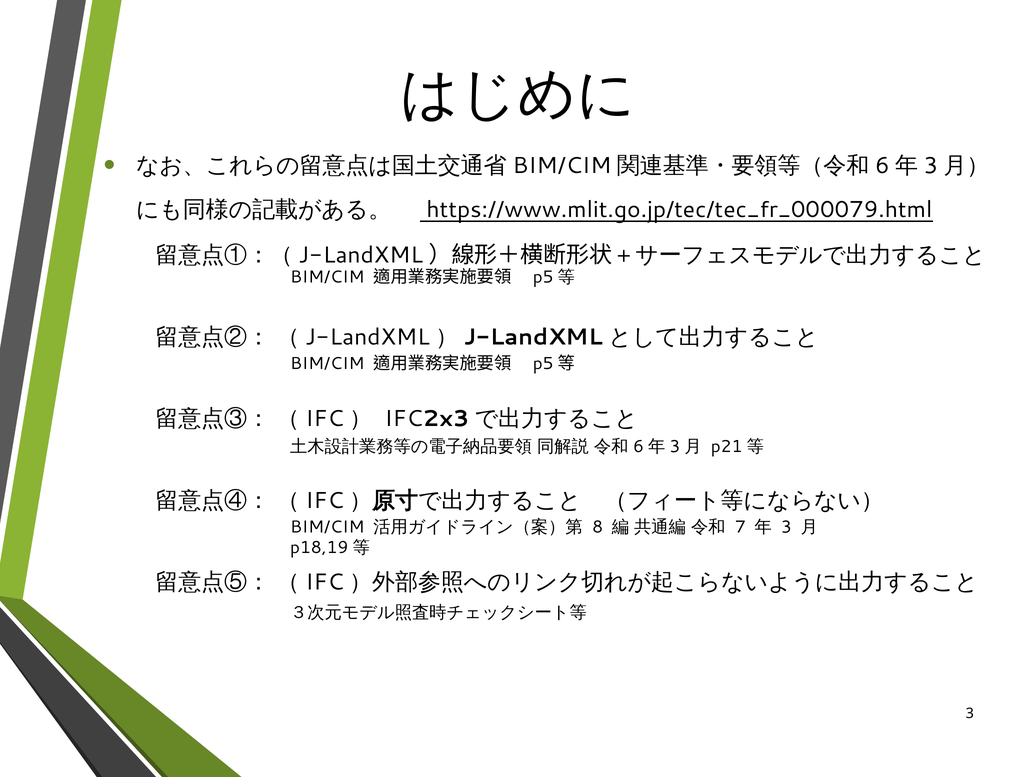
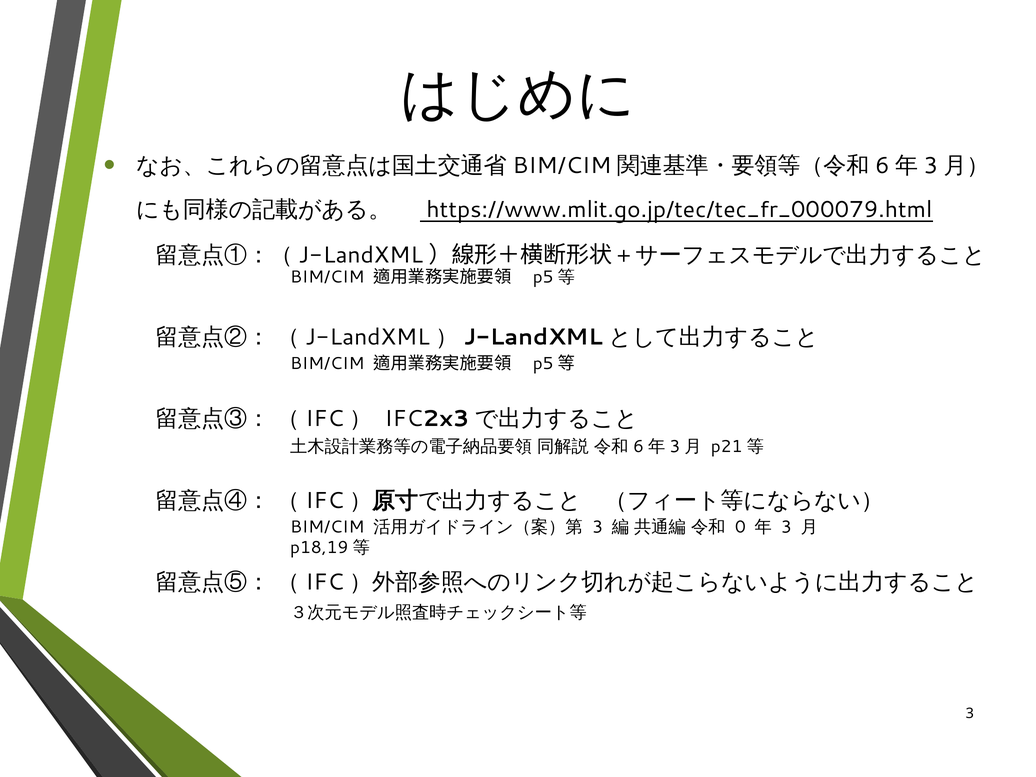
8 at (598, 527): 8 -> 3
7: 7 -> 0
